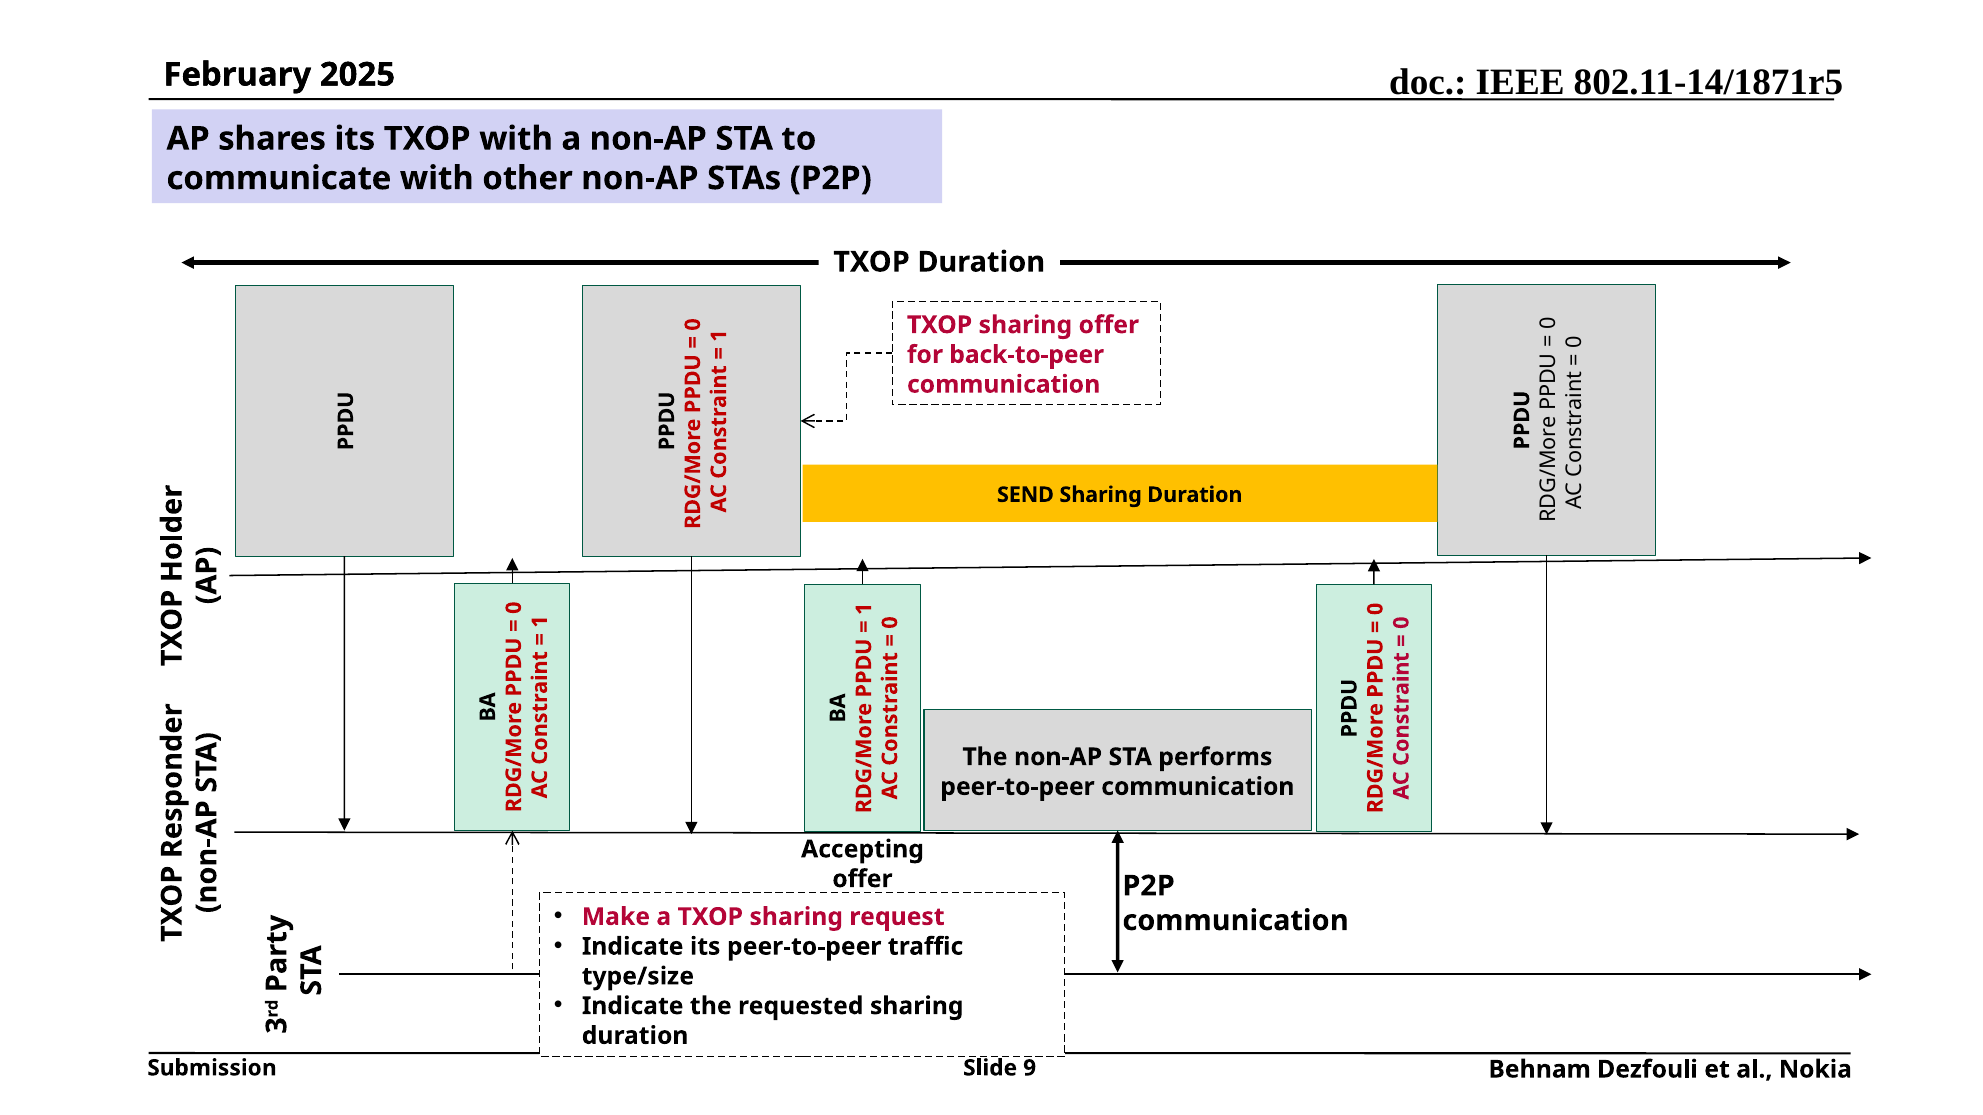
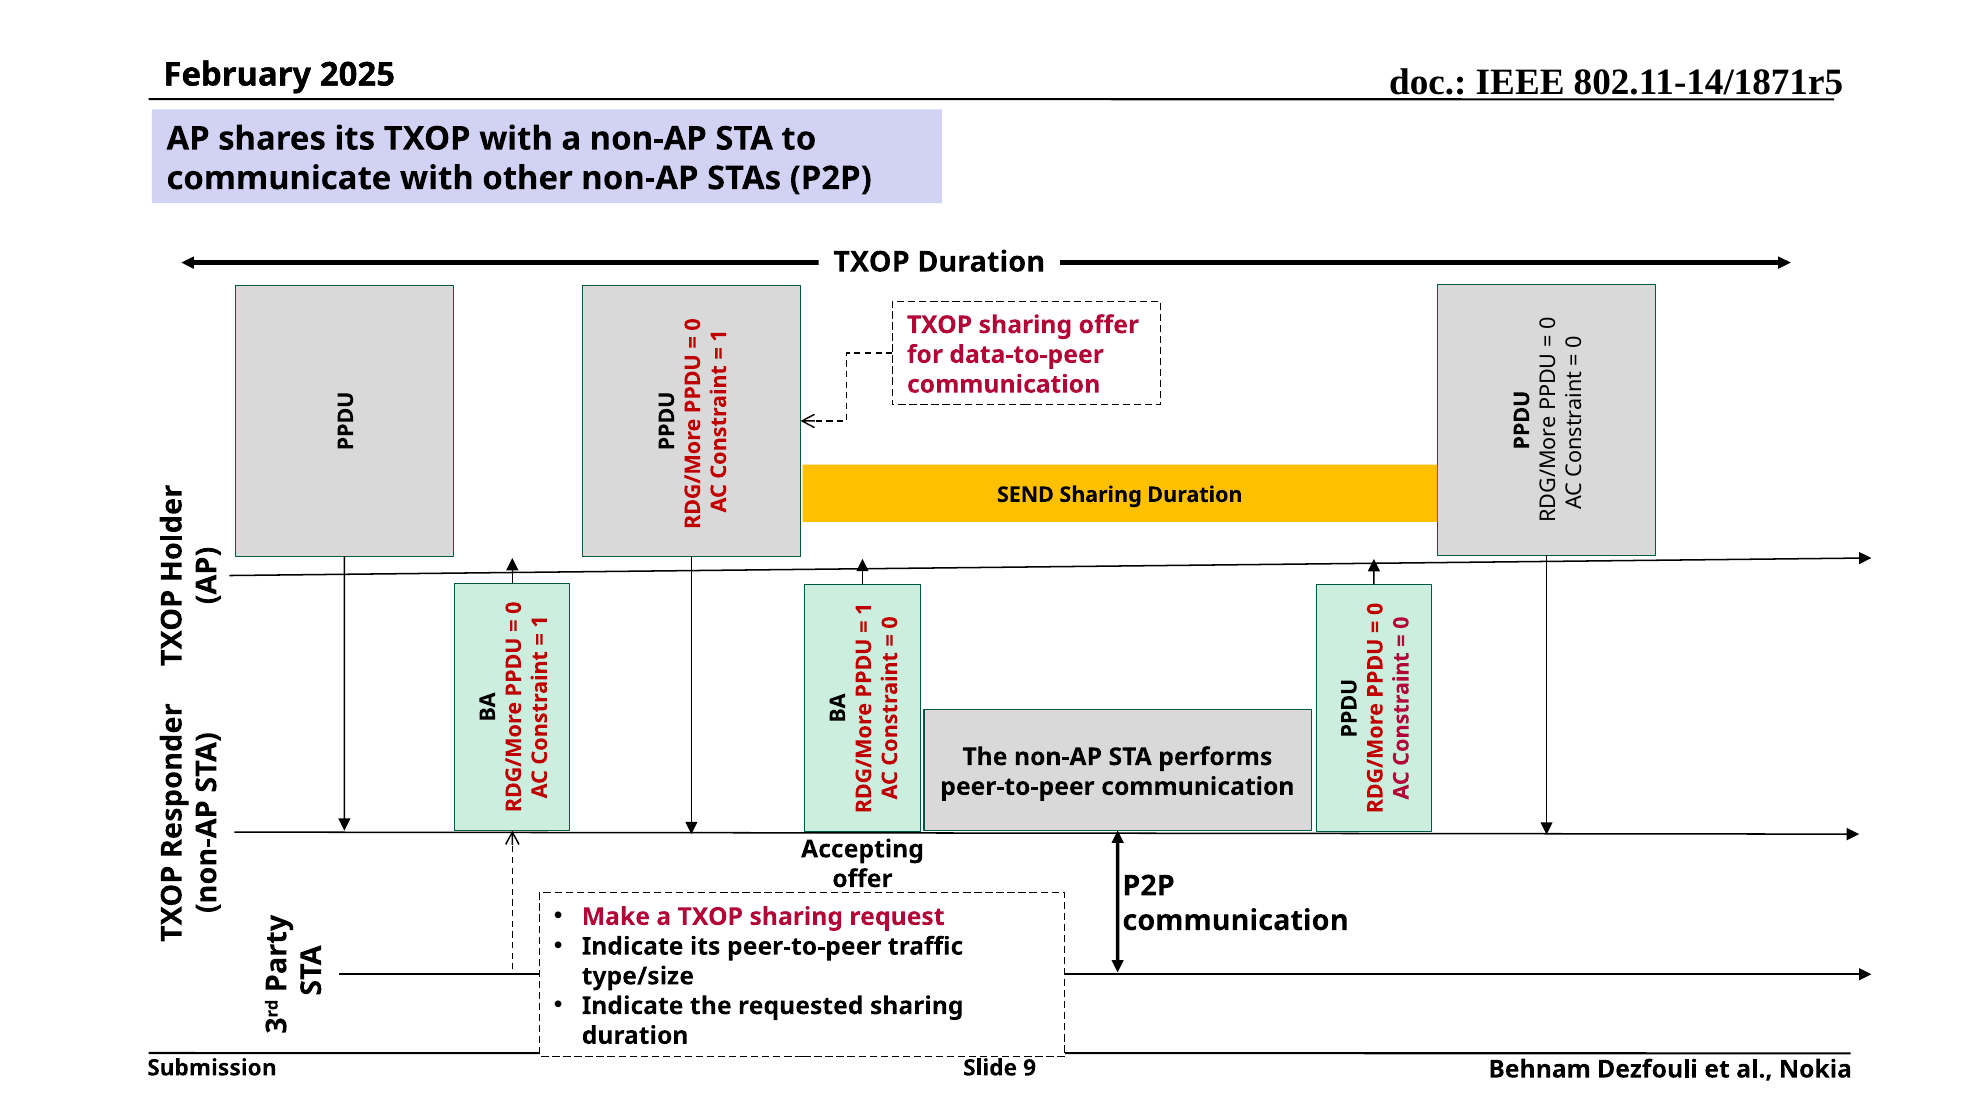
back-to-peer: back-to-peer -> data-to-peer
